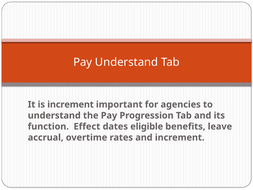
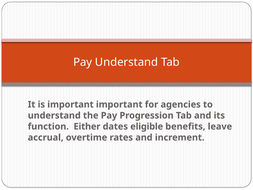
is increment: increment -> important
Effect: Effect -> Either
